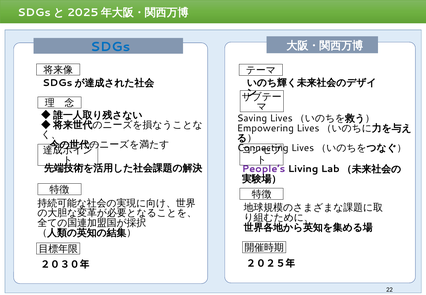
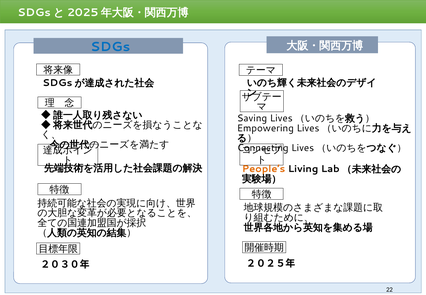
People’s colour: purple -> orange
